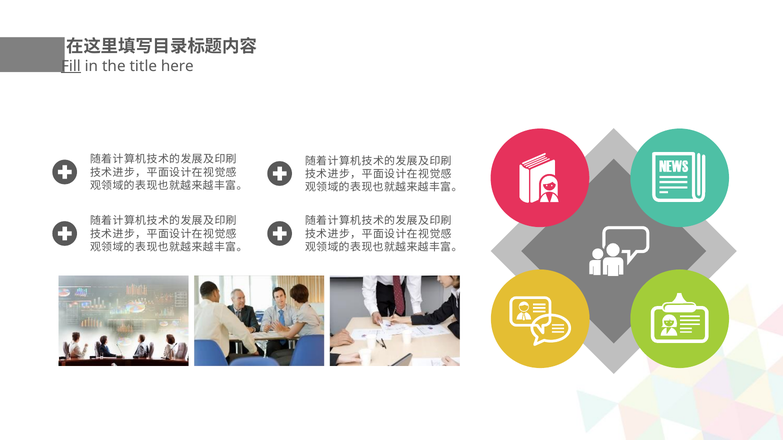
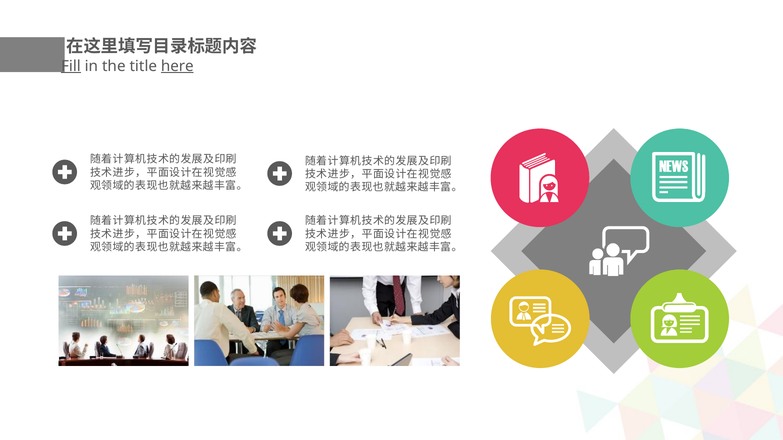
here underline: none -> present
